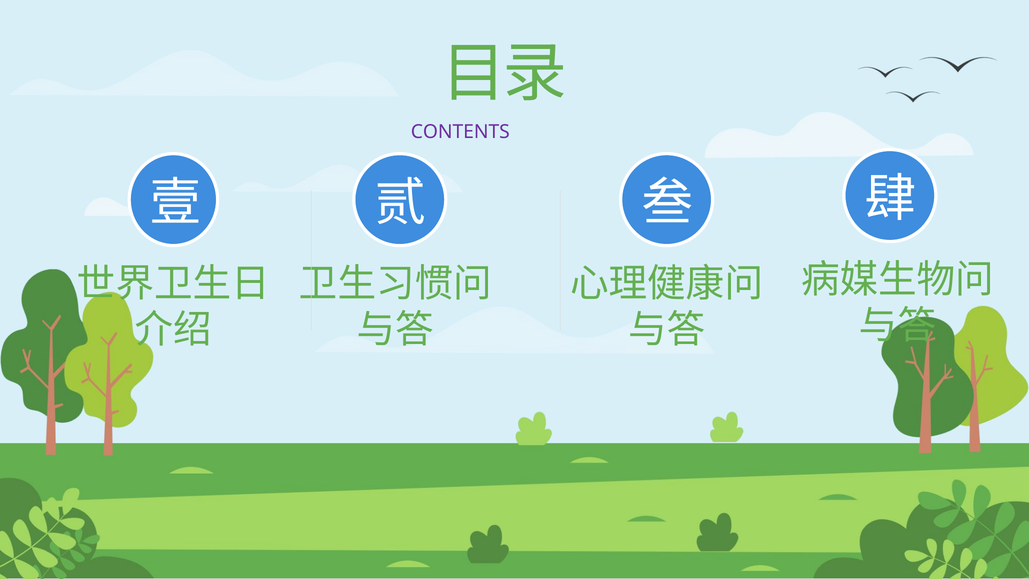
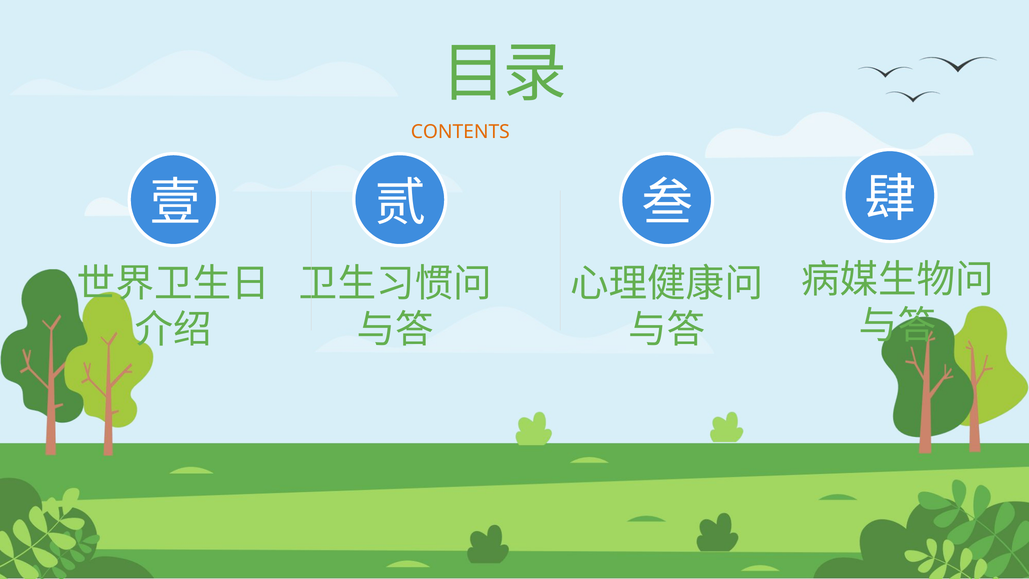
CONTENTS colour: purple -> orange
